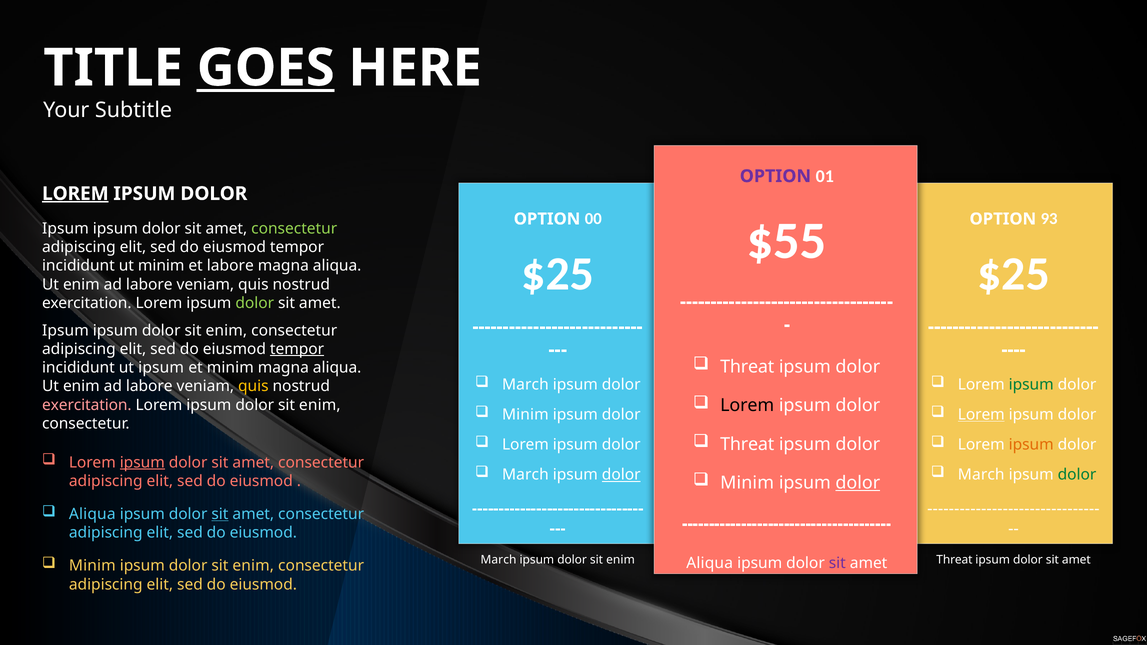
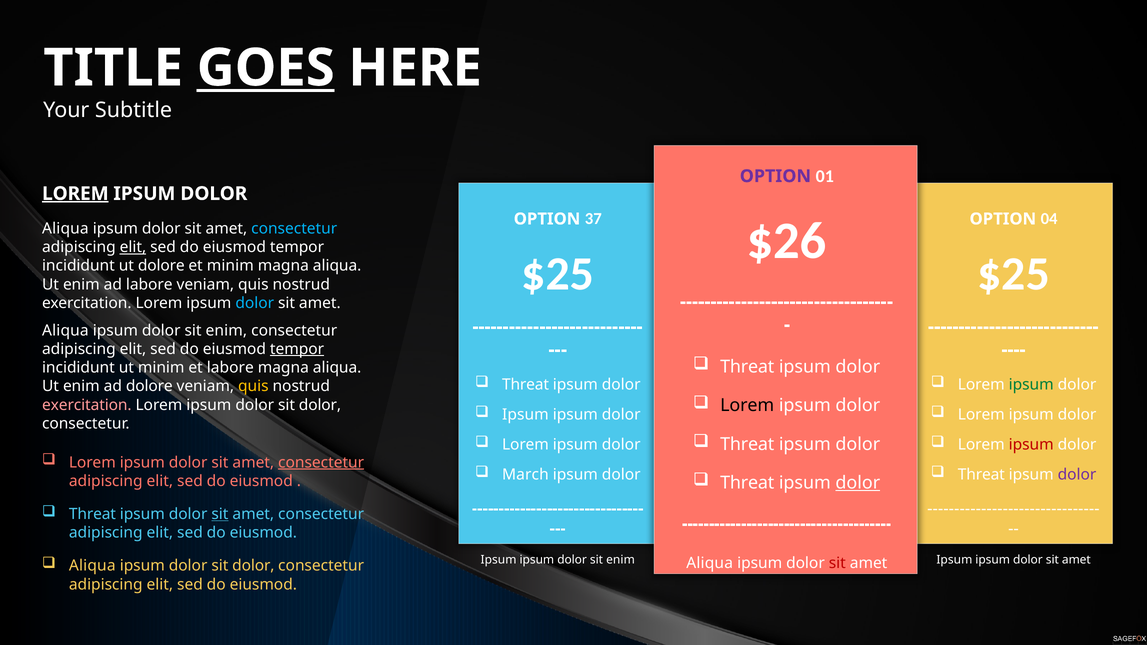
00: 00 -> 37
93: 93 -> 04
$55: $55 -> $26
Ipsum at (65, 229): Ipsum -> Aliqua
consectetur at (294, 229) colour: light green -> light blue
elit at (133, 247) underline: none -> present
ut minim: minim -> dolore
et labore: labore -> minim
dolor at (255, 303) colour: light green -> light blue
Ipsum at (65, 330): Ipsum -> Aliqua
ut ipsum: ipsum -> minim
et minim: minim -> labore
March at (525, 385): March -> Threat
labore at (149, 386): labore -> dolore
enim at (320, 405): enim -> dolor
Minim at (525, 415): Minim -> Ipsum
Lorem at (981, 415) underline: present -> none
ipsum at (1031, 445) colour: orange -> red
ipsum at (142, 463) underline: present -> none
consectetur at (321, 463) underline: none -> present
dolor at (621, 475) underline: present -> none
March at (981, 475): March -> Threat
dolor at (1077, 475) colour: green -> purple
Minim at (747, 483): Minim -> Threat
Aliqua at (92, 514): Aliqua -> Threat
March at (499, 560): March -> Ipsum
Threat at (954, 560): Threat -> Ipsum
Minim at (92, 566): Minim -> Aliqua
enim at (253, 566): enim -> dolor
sit at (837, 563) colour: purple -> red
